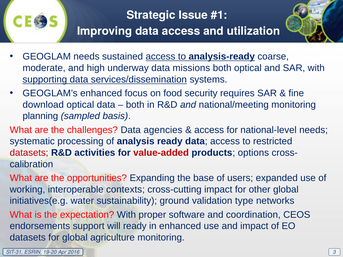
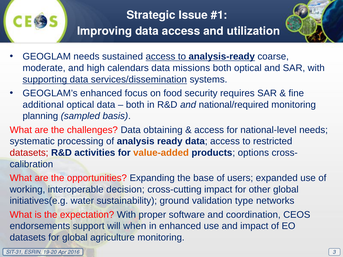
underway: underway -> calendars
download: download -> additional
national/meeting: national/meeting -> national/required
agencies: agencies -> obtaining
value-added colour: red -> orange
contexts: contexts -> decision
will ready: ready -> when
